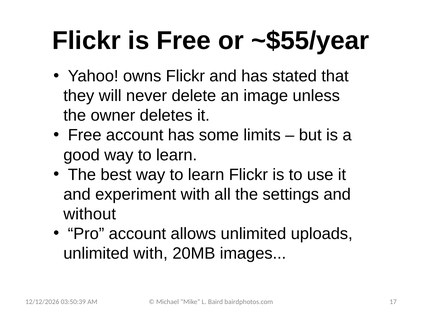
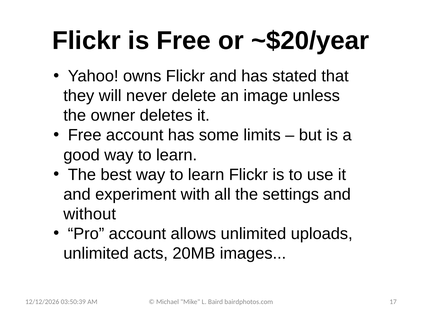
~$55/year: ~$55/year -> ~$20/year
unlimited with: with -> acts
